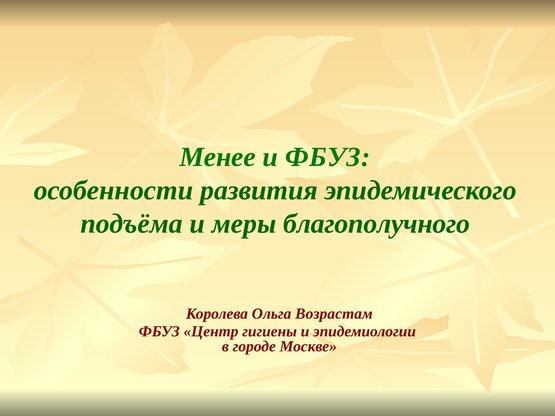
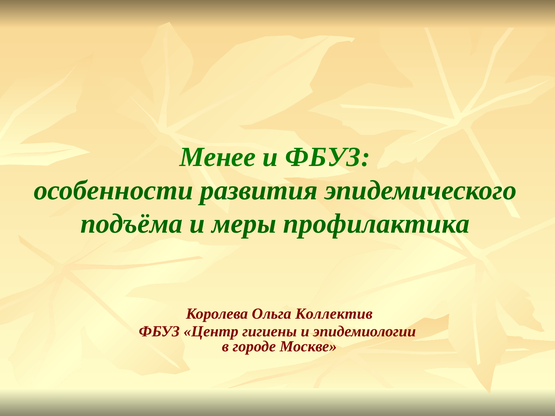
благополучного: благополучного -> профилактика
Возрастам: Возрастам -> Коллектив
